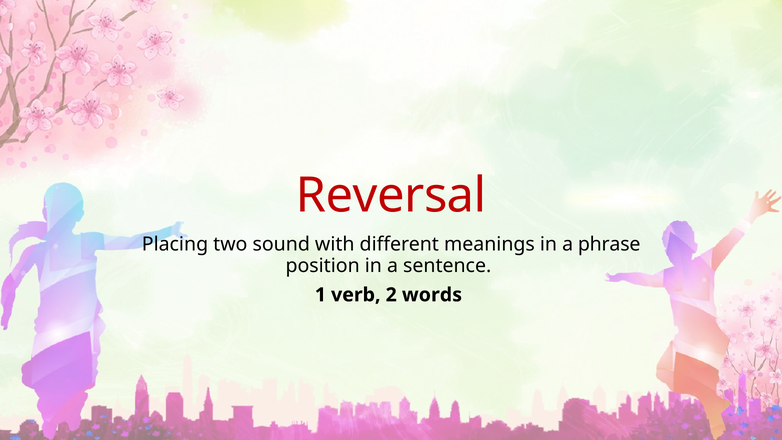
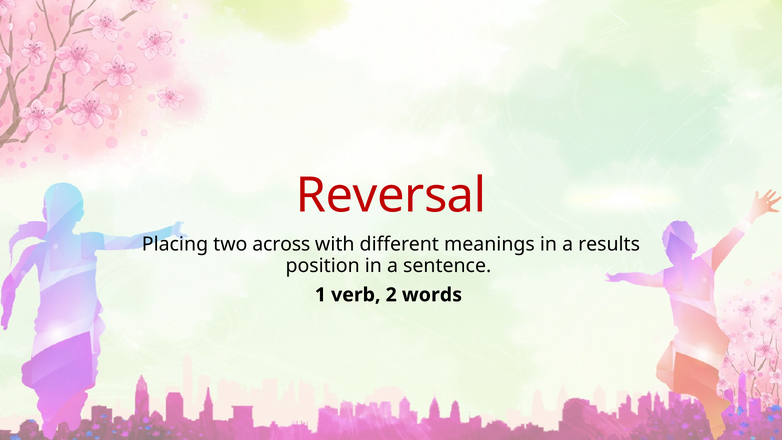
sound: sound -> across
phrase: phrase -> results
